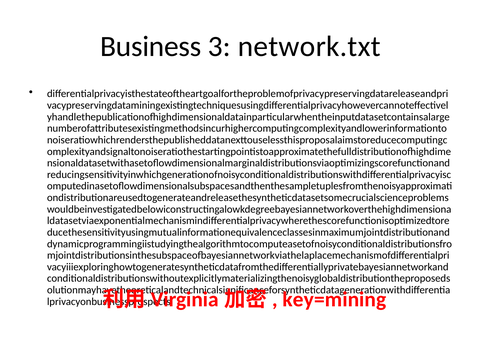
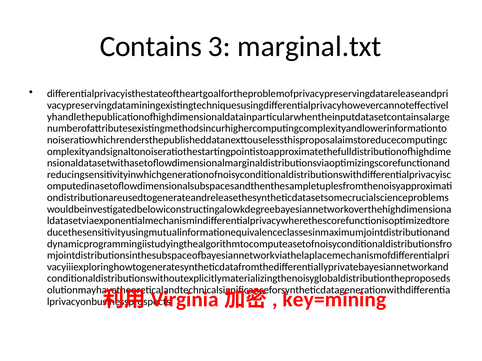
Business: Business -> Contains
network.txt: network.txt -> marginal.txt
